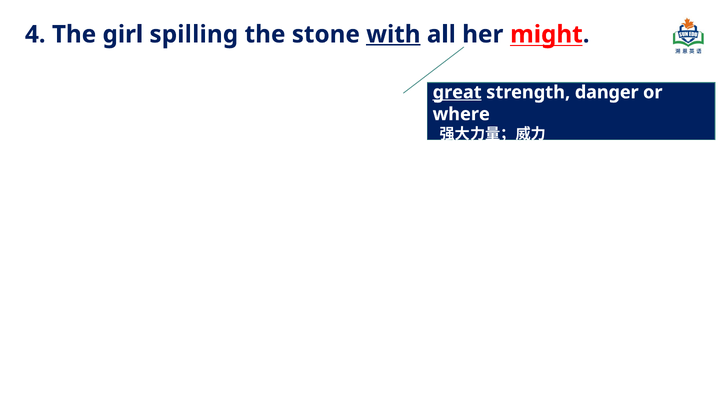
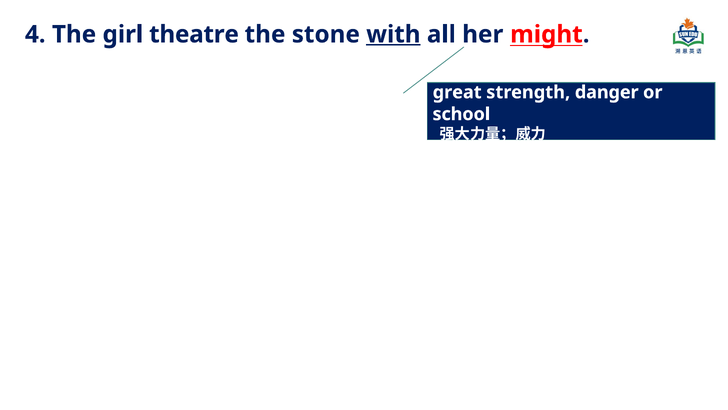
spilling: spilling -> theatre
great underline: present -> none
where: where -> school
